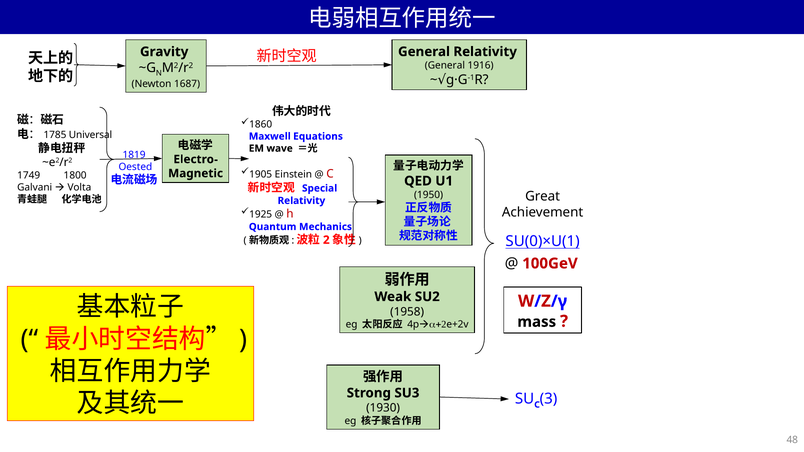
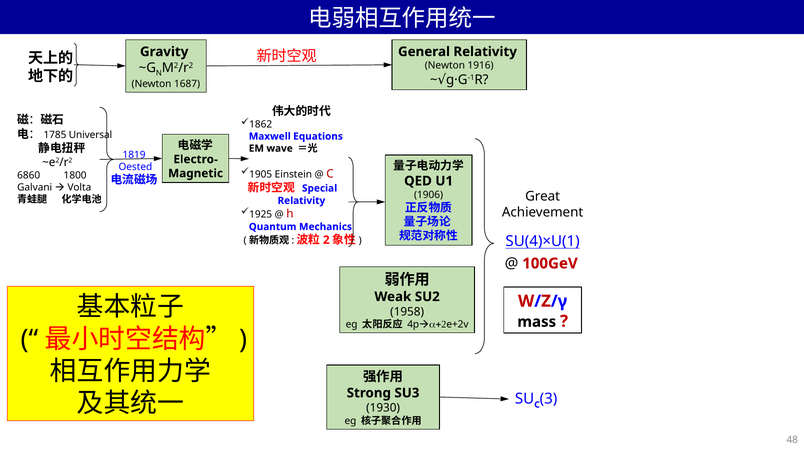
General at (445, 66): General -> Newton
1860: 1860 -> 1862
1749: 1749 -> 6860
1950: 1950 -> 1906
SU(0)×U(1: SU(0)×U(1 -> SU(4)×U(1
